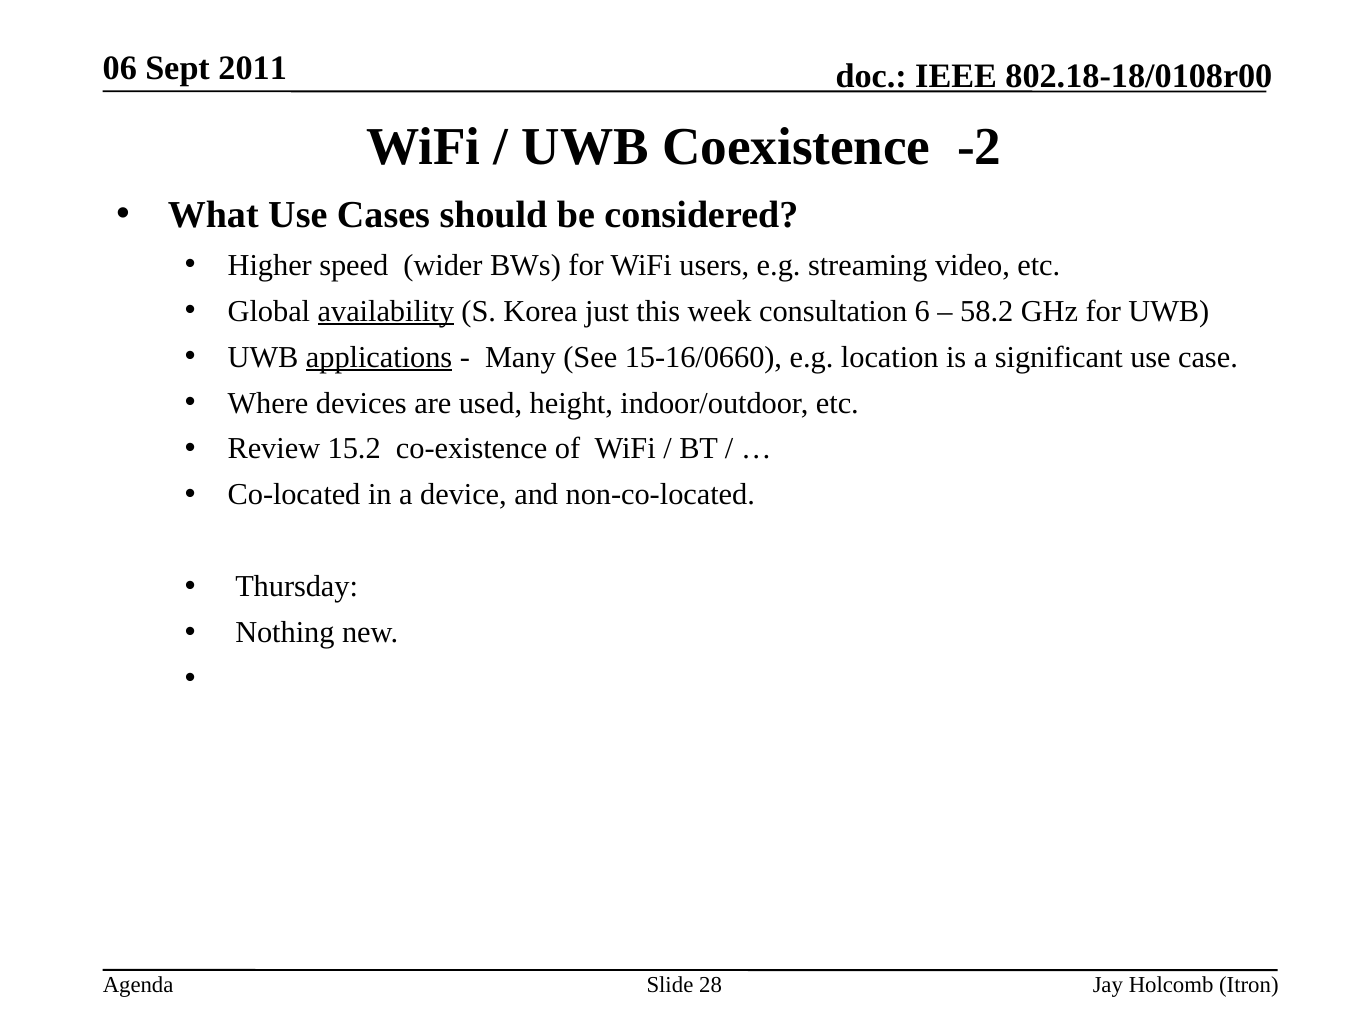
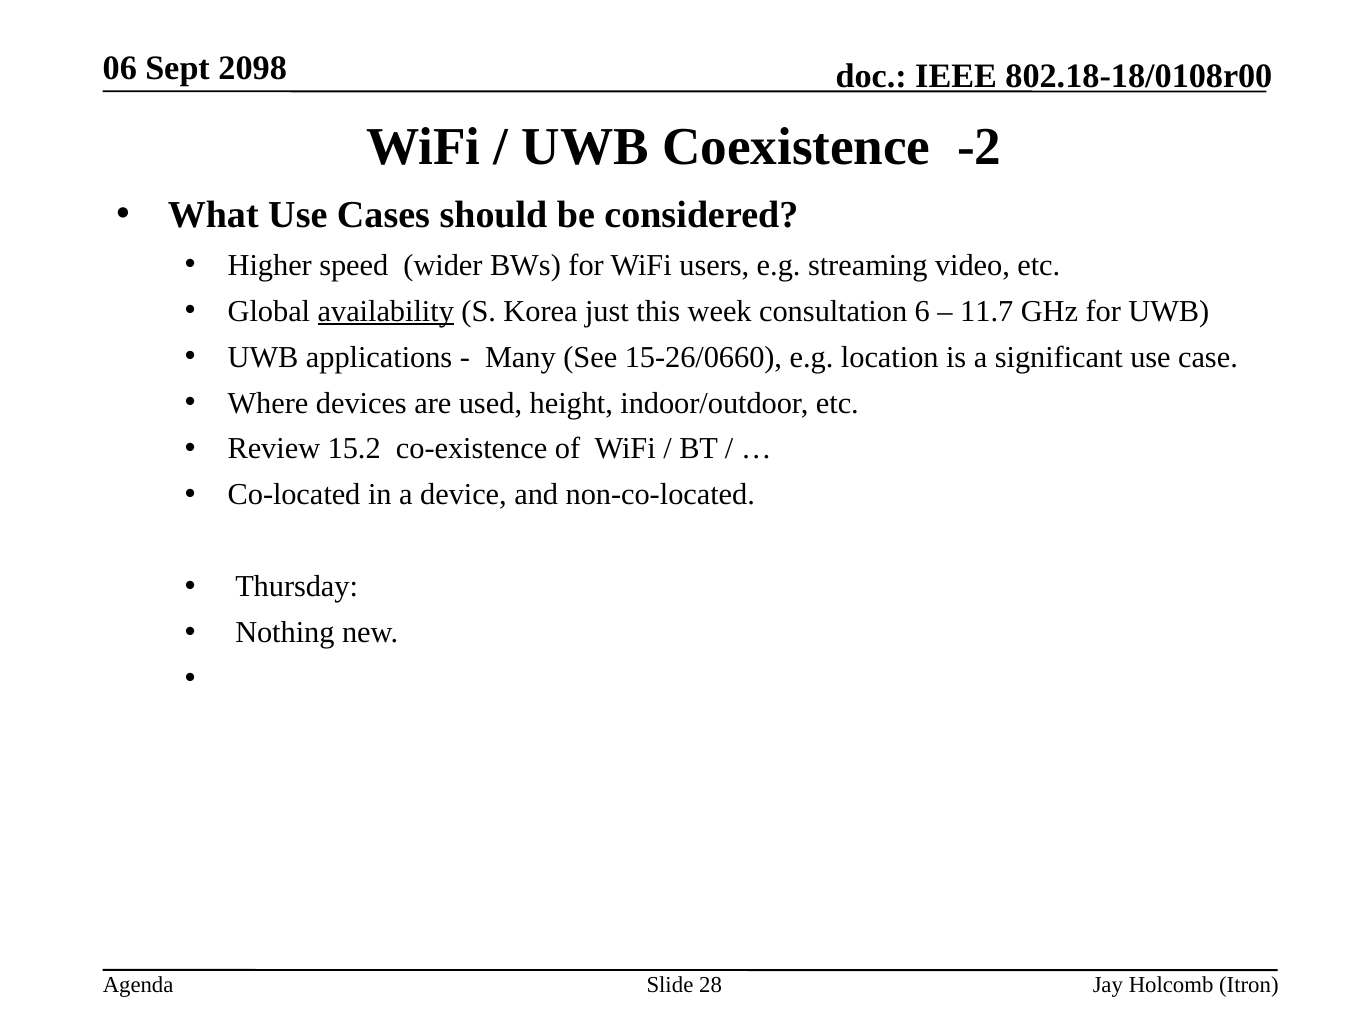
2011: 2011 -> 2098
58.2: 58.2 -> 11.7
applications underline: present -> none
15-16/0660: 15-16/0660 -> 15-26/0660
